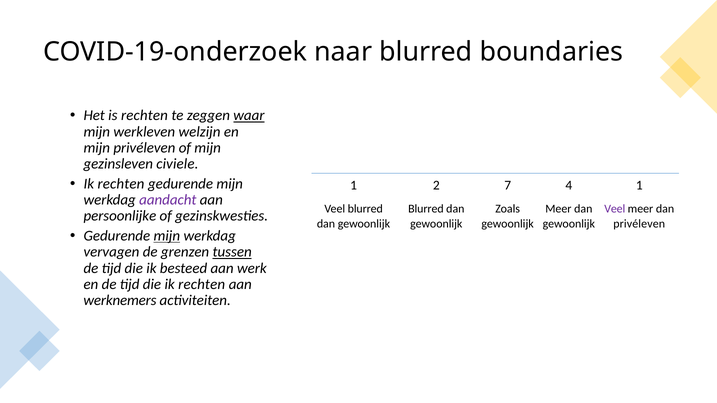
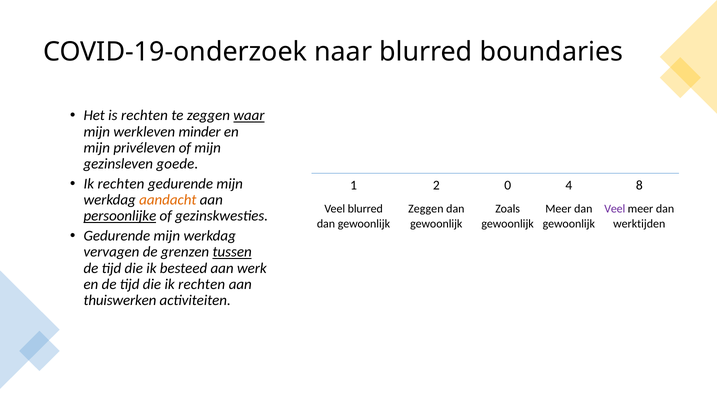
welzijn: welzijn -> minder
civiele: civiele -> goede
7: 7 -> 0
4 1: 1 -> 8
aandacht colour: purple -> orange
Blurred at (426, 209): Blurred -> Zeggen
persoonlijke underline: none -> present
privéleven at (639, 224): privéleven -> werktijden
mijn at (167, 236) underline: present -> none
werknemers: werknemers -> thuiswerken
